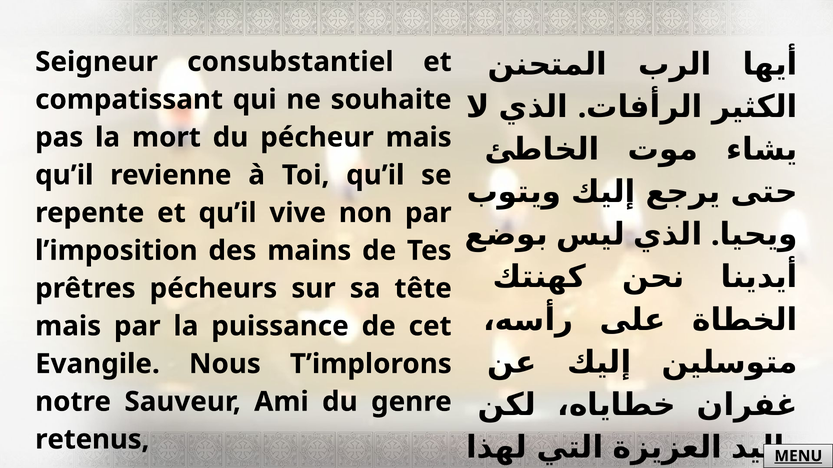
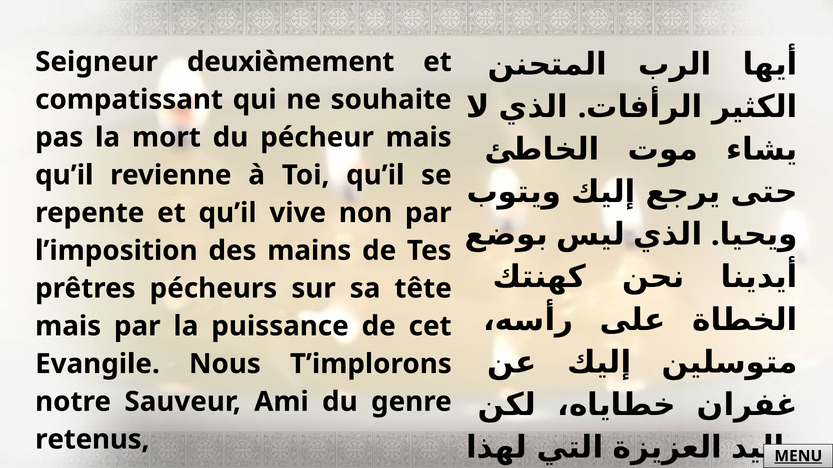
consubstantiel: consubstantiel -> deuxièmement
